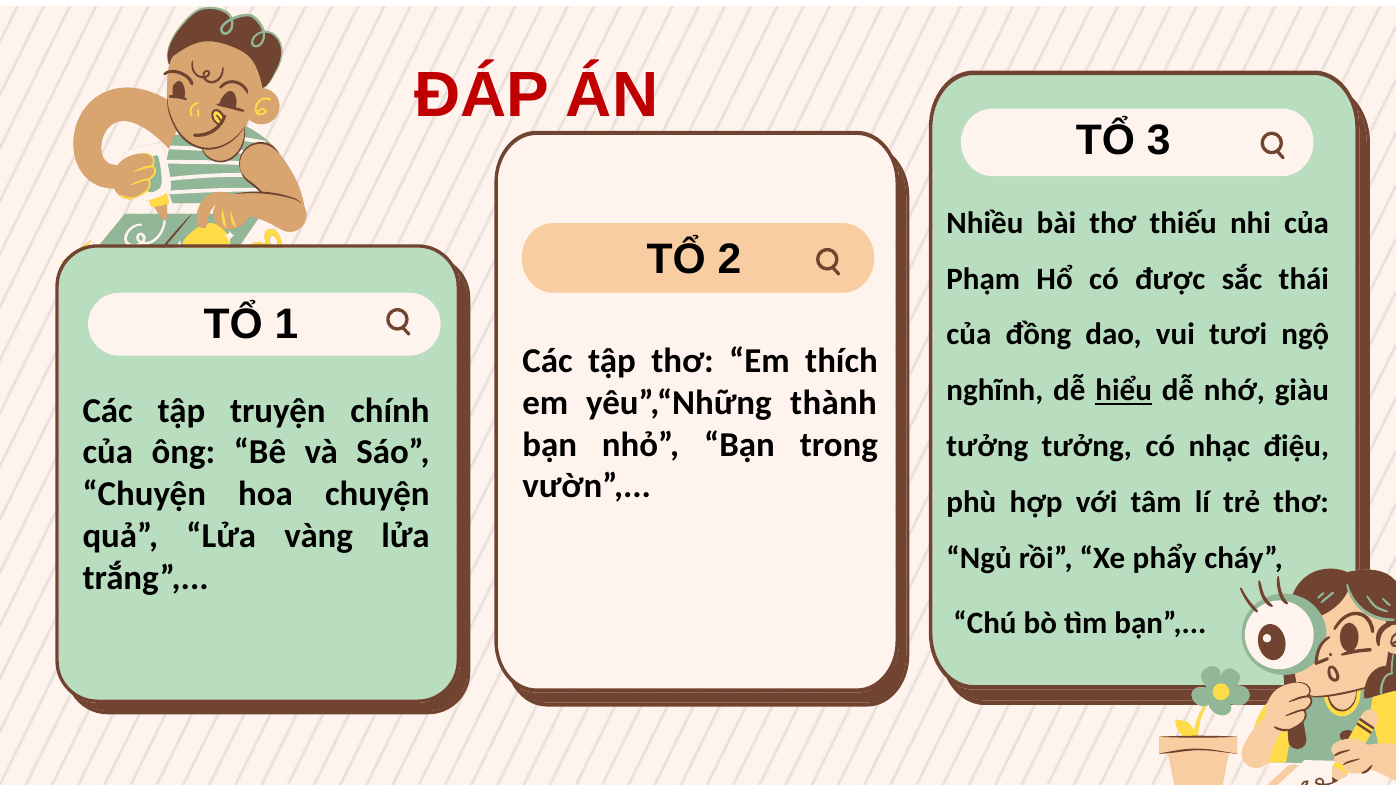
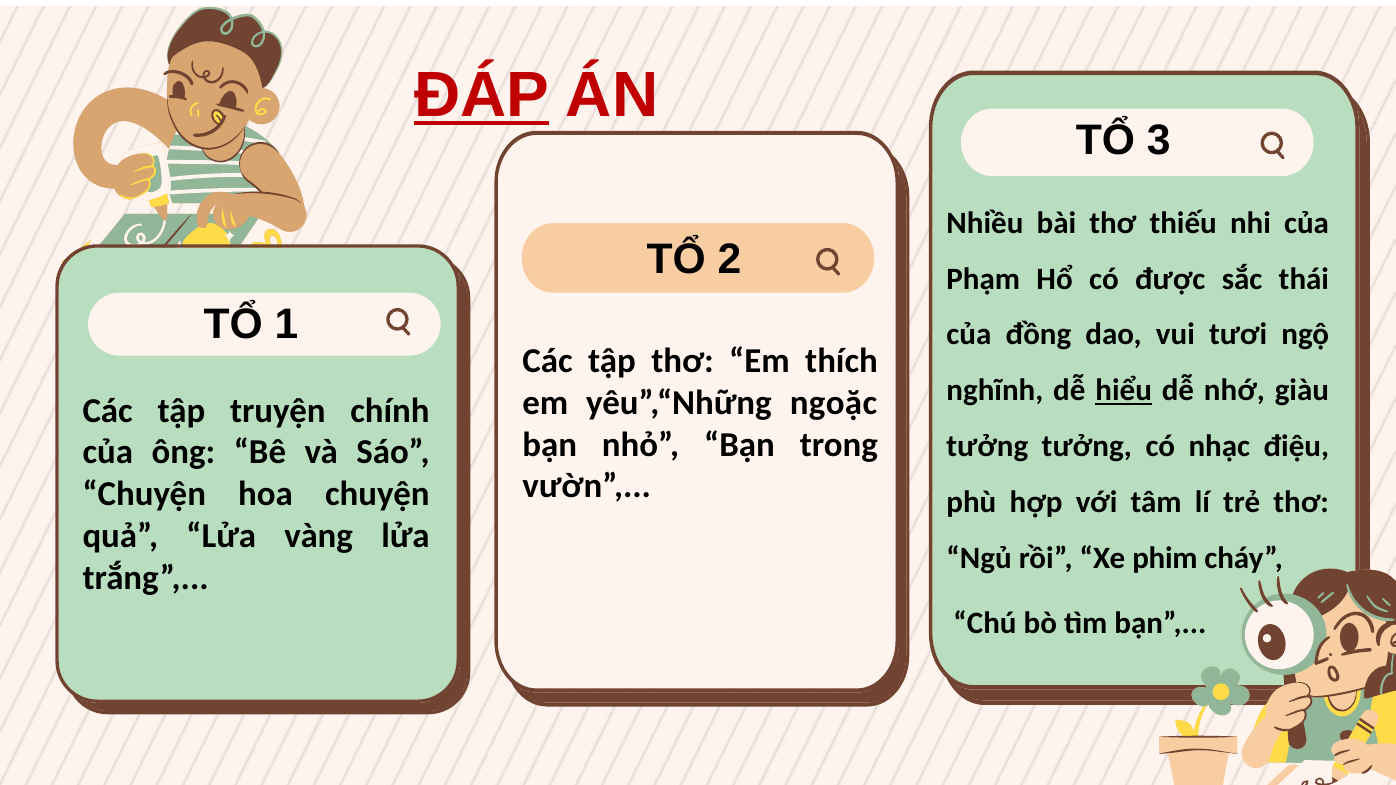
ĐÁP underline: none -> present
thành: thành -> ngoặc
phẩy: phẩy -> phim
